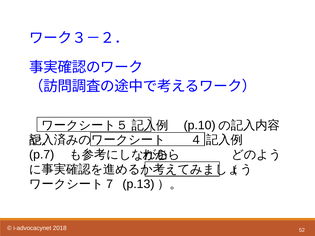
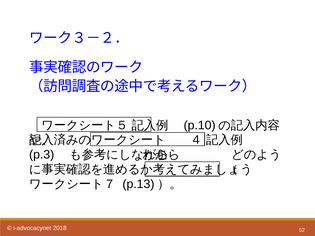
p.7: p.7 -> p.3
